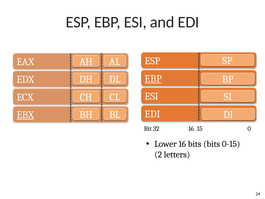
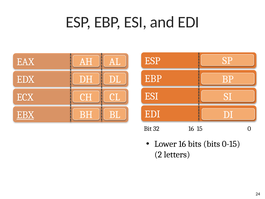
EBP at (153, 79) underline: present -> none
